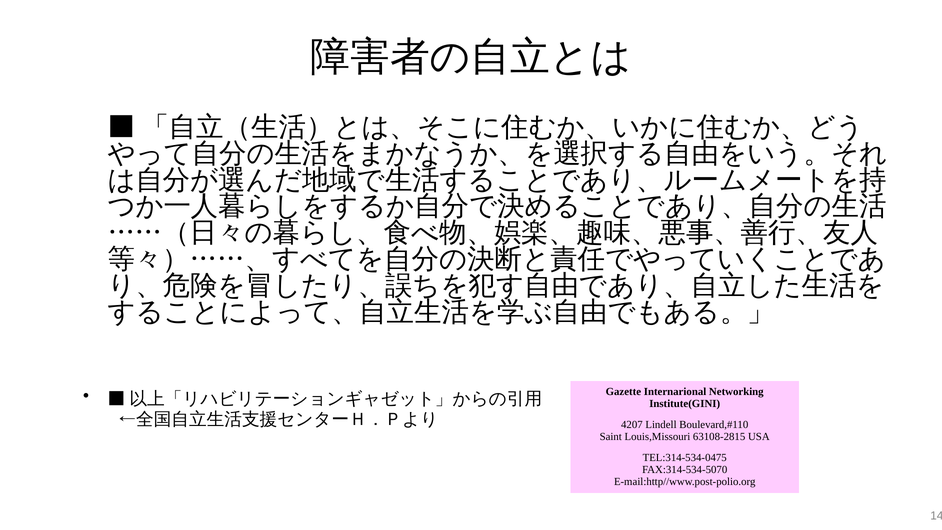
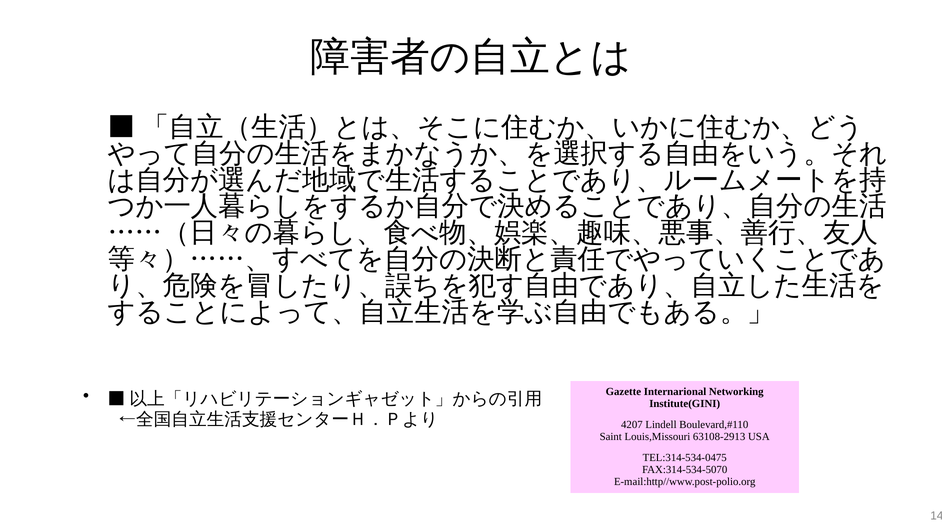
63108-2815: 63108-2815 -> 63108-2913
